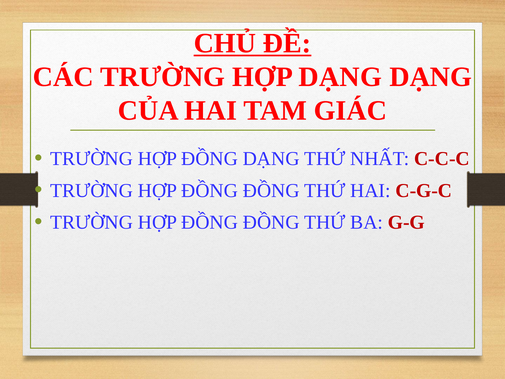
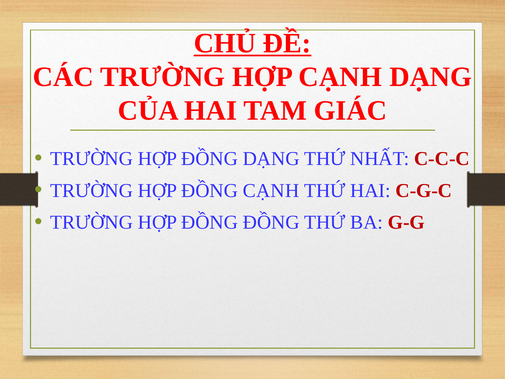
HỢP DẠNG: DẠNG -> CẠNH
ĐỒNG at (271, 190): ĐỒNG -> CẠNH
